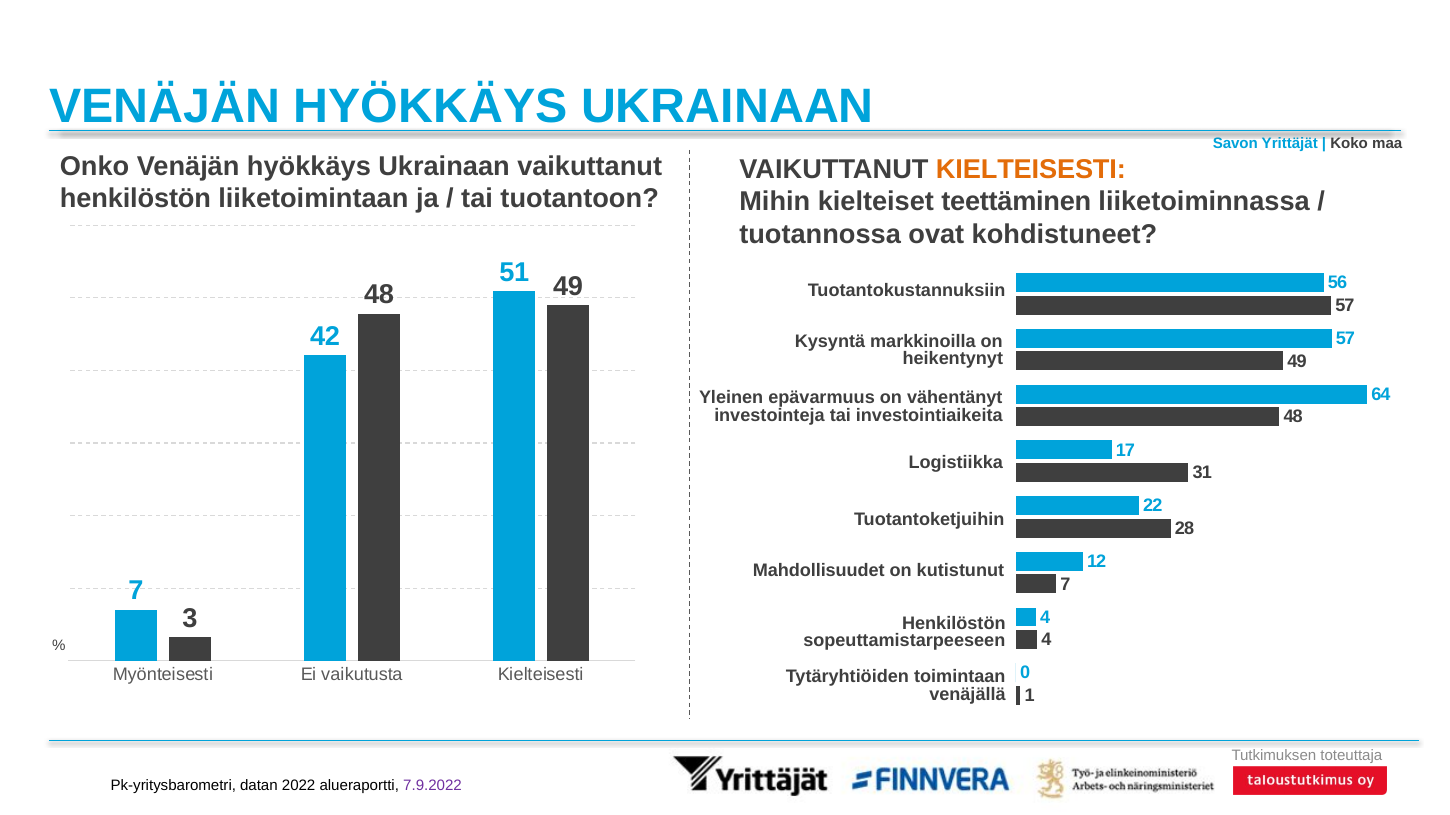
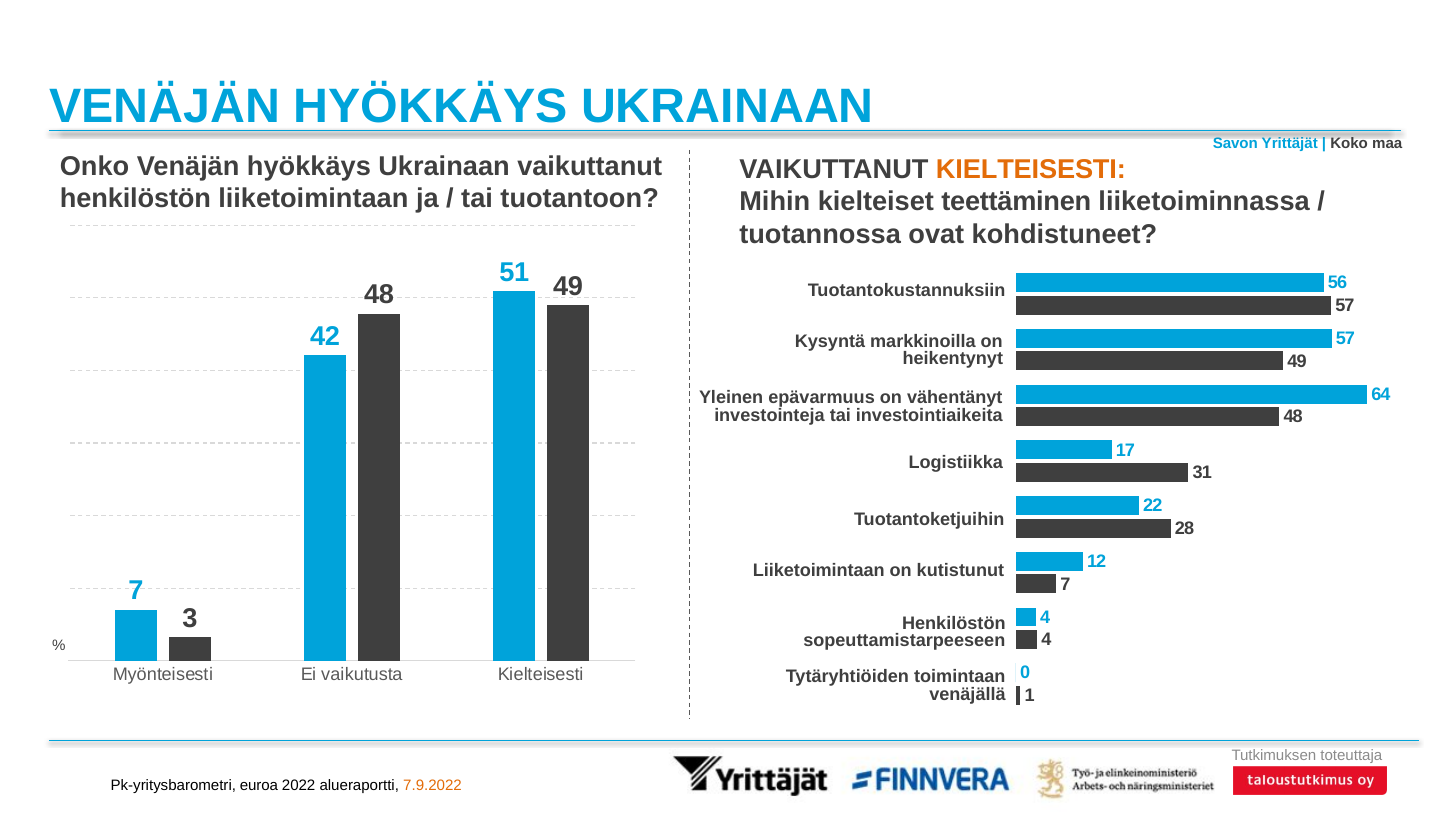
Mahdollisuudet at (819, 571): Mahdollisuudet -> Liiketoimintaan
datan: datan -> euroa
7.9.2022 colour: purple -> orange
